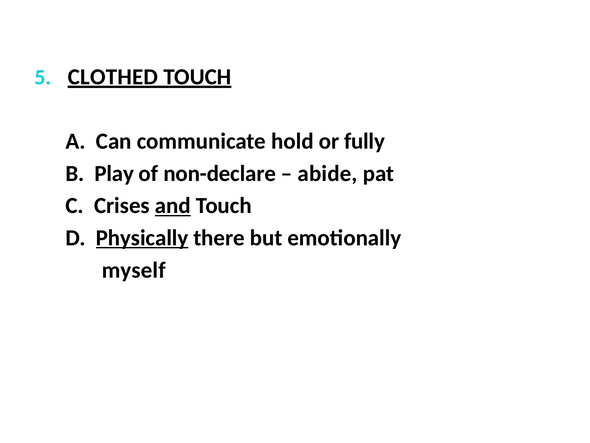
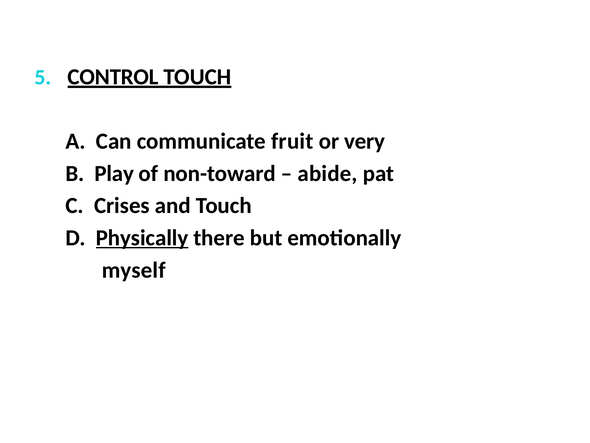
CLOTHED: CLOTHED -> CONTROL
hold: hold -> fruit
fully: fully -> very
non-declare: non-declare -> non-toward
and underline: present -> none
